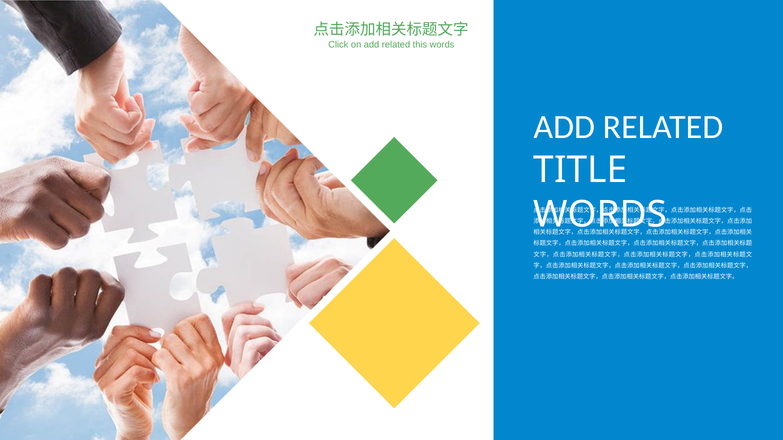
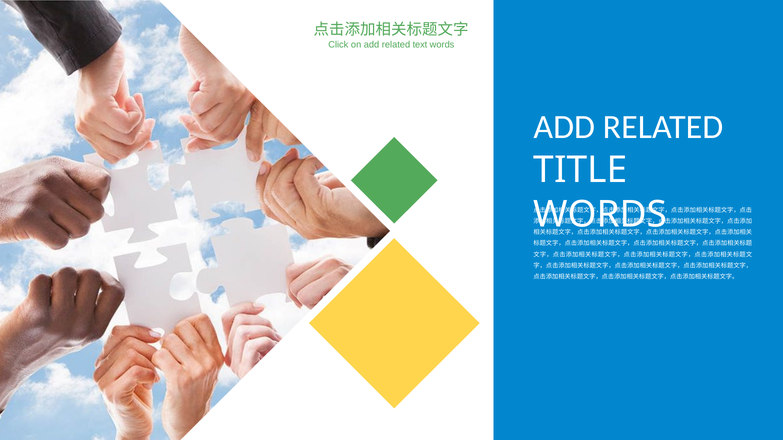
this: this -> text
